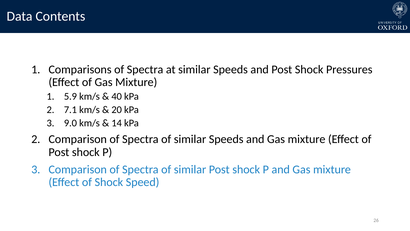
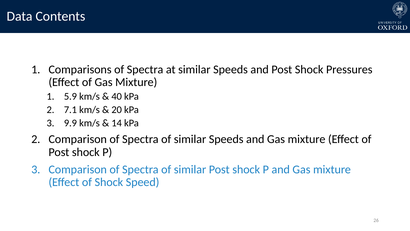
9.0: 9.0 -> 9.9
